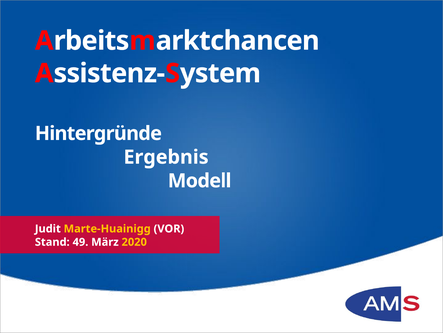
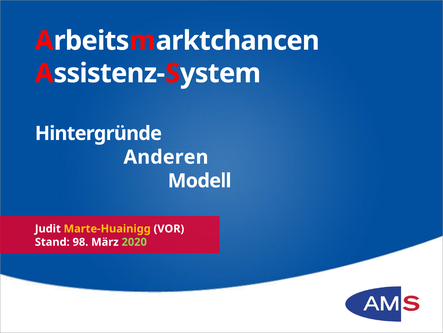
Ergebnis: Ergebnis -> Anderen
49: 49 -> 98
2020 colour: yellow -> light green
